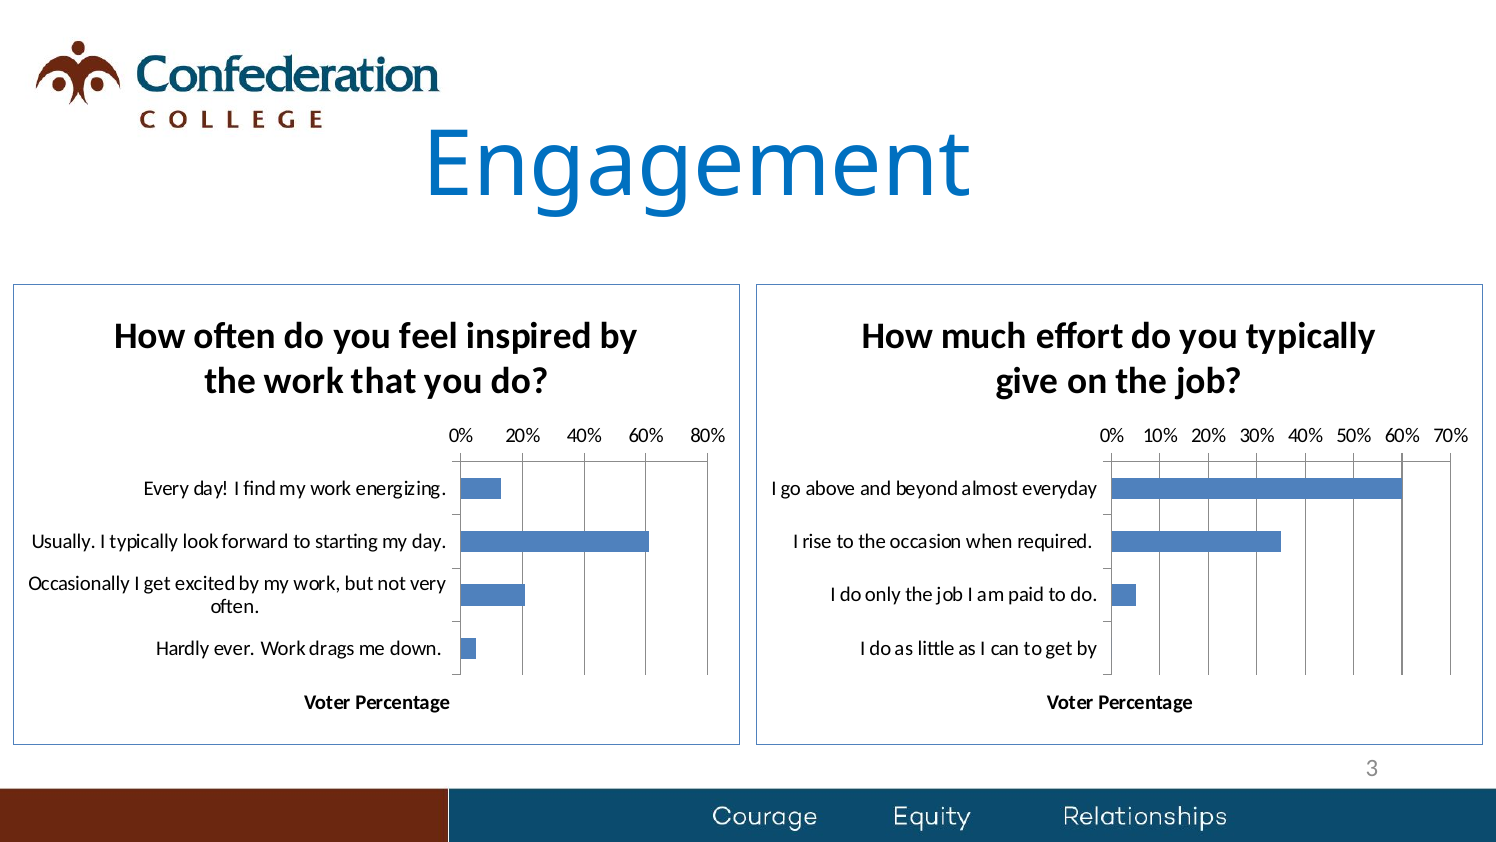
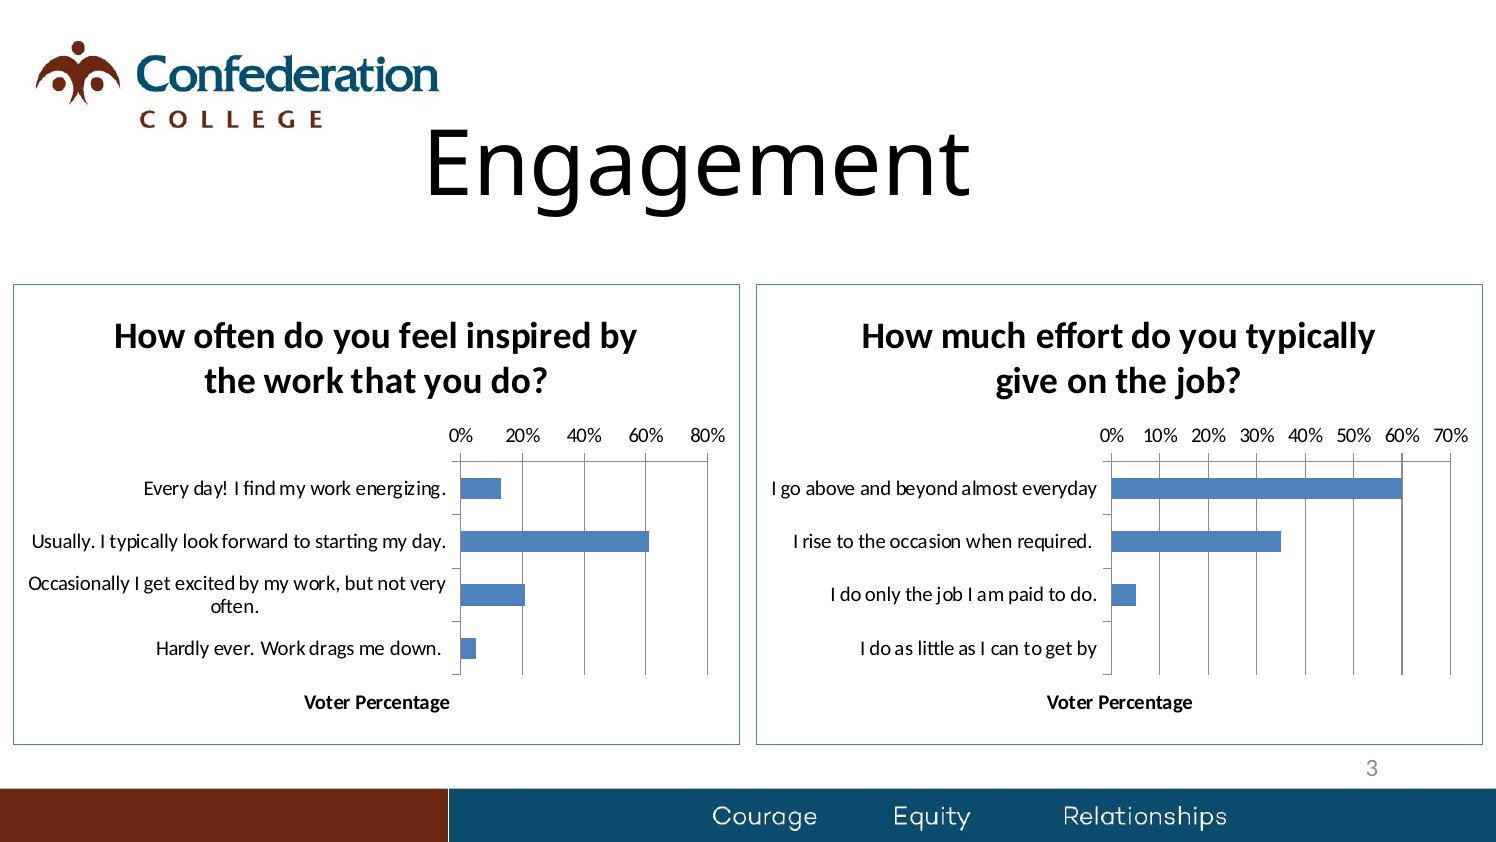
Engagement colour: blue -> black
